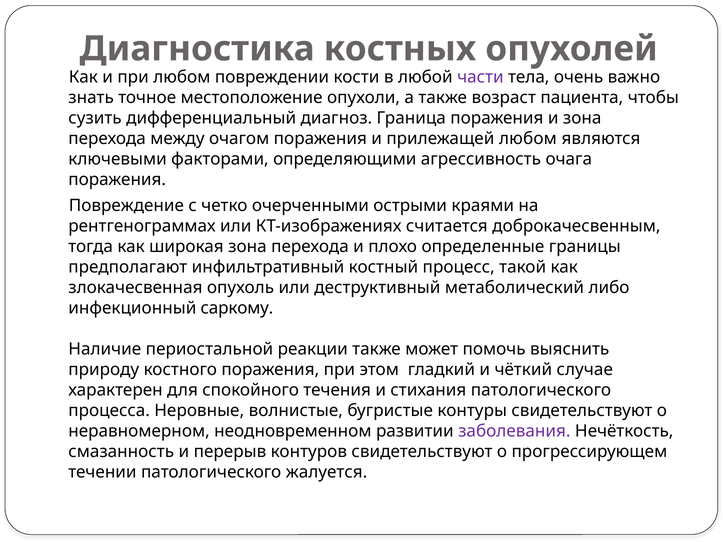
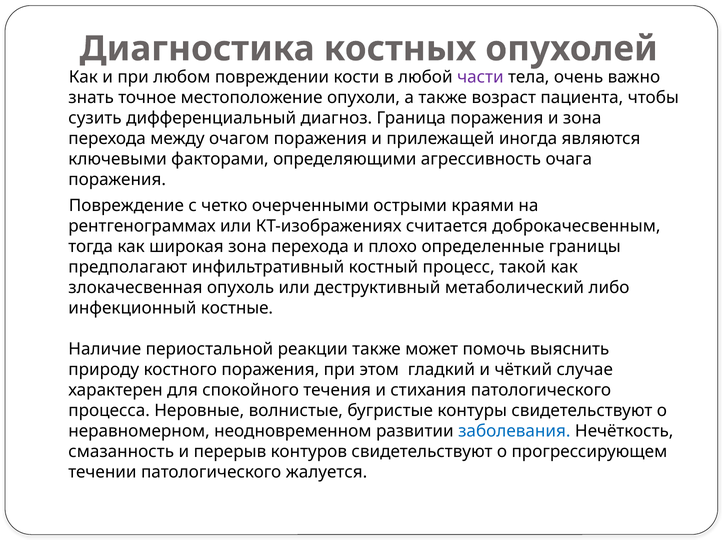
прилежащей любом: любом -> иногда
саркому: саркому -> костные
заболевания colour: purple -> blue
